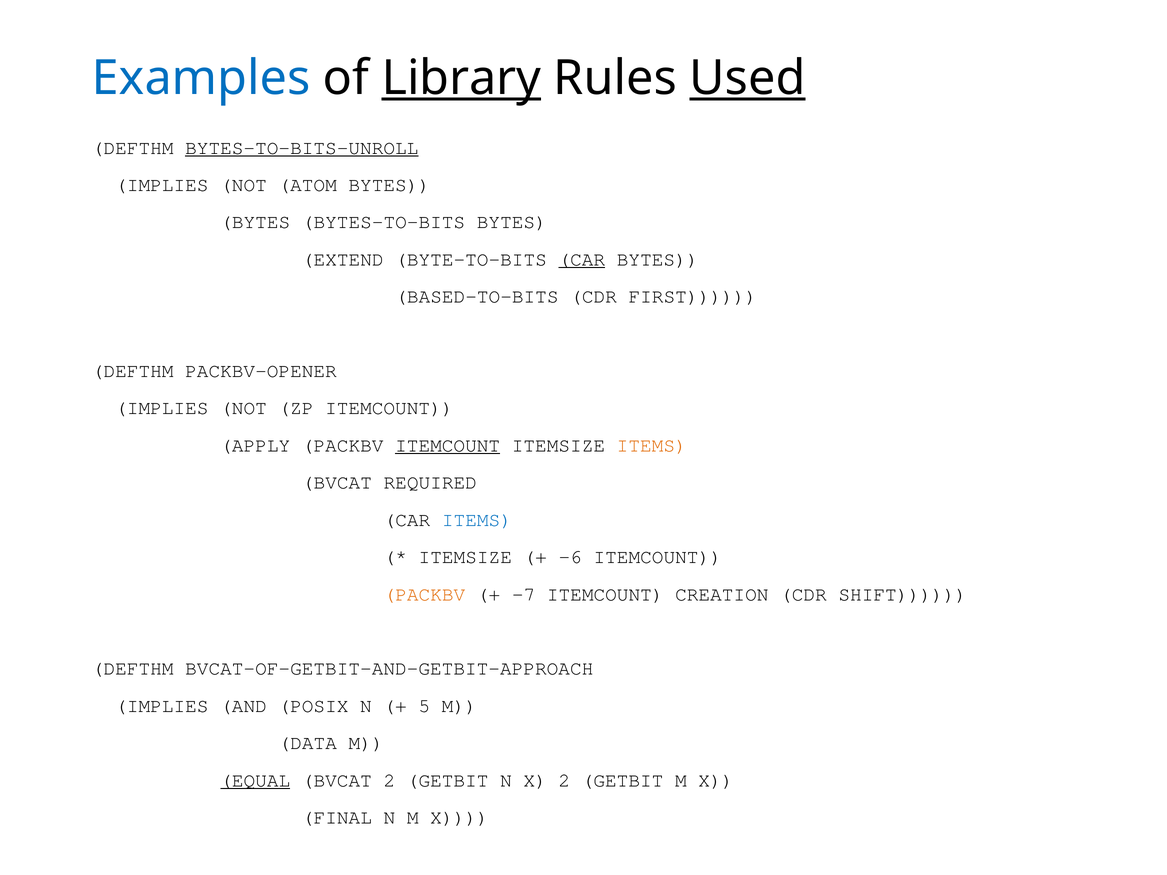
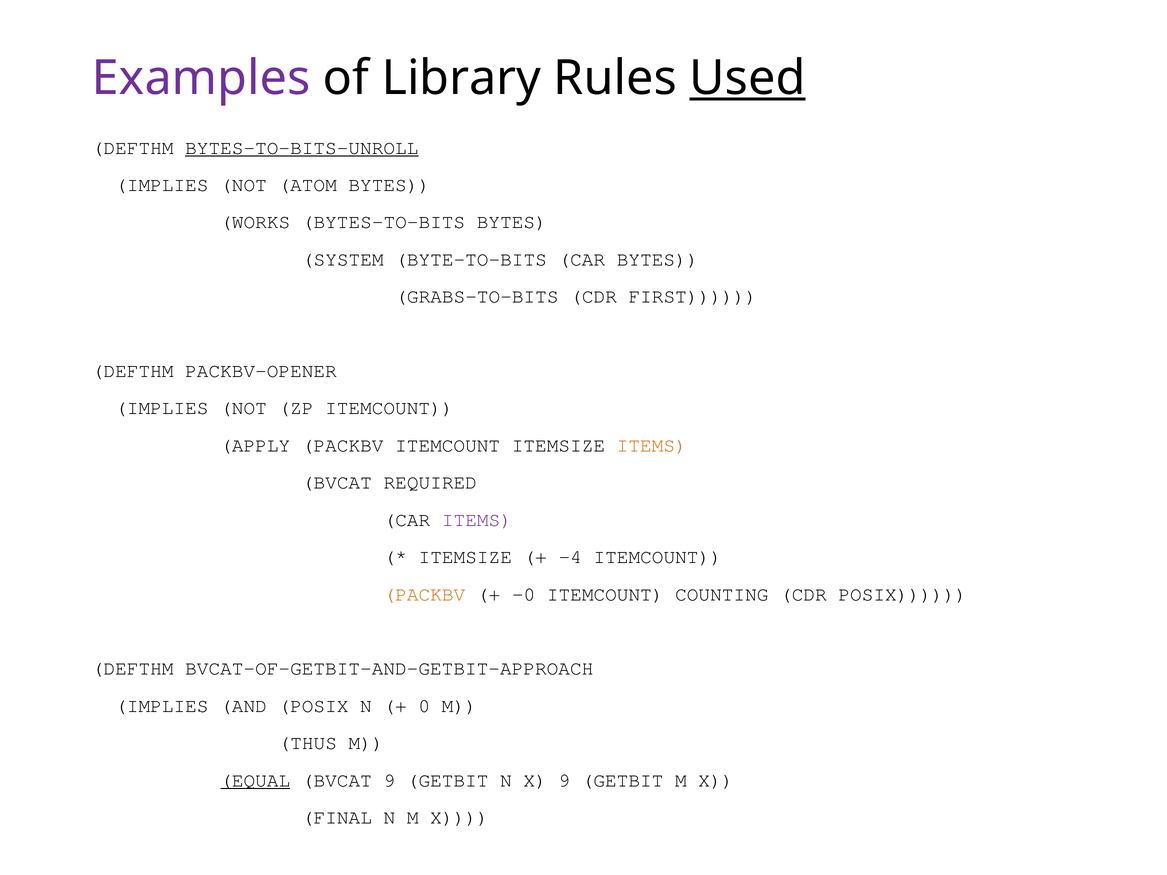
Examples colour: blue -> purple
Library underline: present -> none
BYTES at (255, 222): BYTES -> WORKS
EXTEND: EXTEND -> SYSTEM
CAR at (582, 259) underline: present -> none
BASED-TO-BITS: BASED-TO-BITS -> GRABS-TO-BITS
ITEMCOUNT at (448, 445) underline: present -> none
ITEMS at (477, 520) colour: blue -> purple
-6: -6 -> -4
-7: -7 -> -0
CREATION: CREATION -> COUNTING
CDR SHIFT: SHIFT -> POSIX
5: 5 -> 0
DATA: DATA -> THUS
BVCAT 2: 2 -> 9
X 2: 2 -> 9
